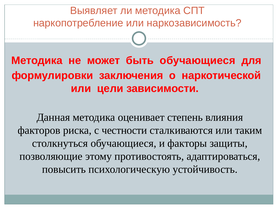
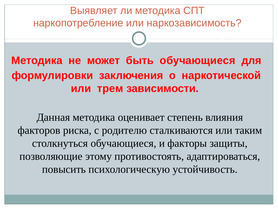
цели: цели -> трем
честности: честности -> родителю
